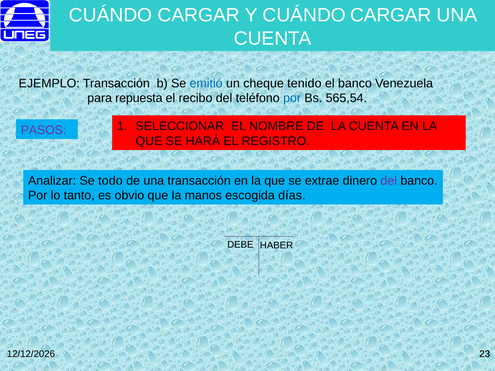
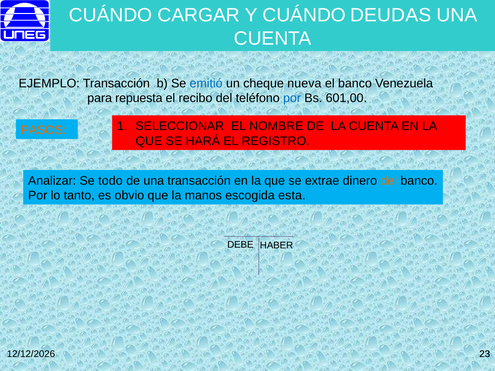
Y CUÁNDO CARGAR: CARGAR -> DEUDAS
tenido: tenido -> nueva
565,54: 565,54 -> 601,00
PASOS colour: purple -> orange
del at (389, 181) colour: purple -> orange
días: días -> esta
